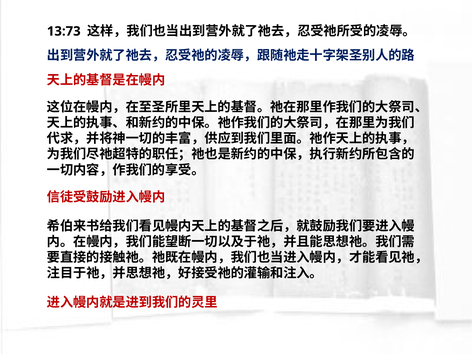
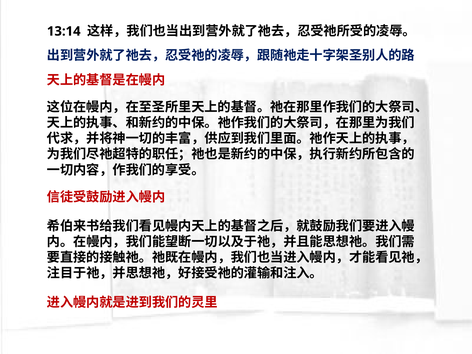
13:73: 13:73 -> 13:14
